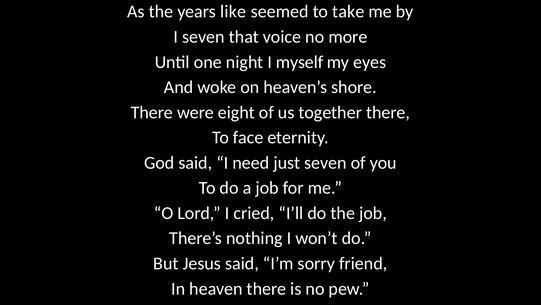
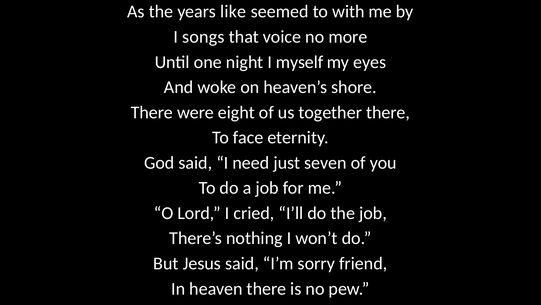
take: take -> with
I seven: seven -> songs
